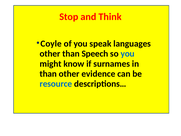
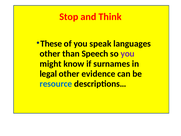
Coyle: Coyle -> These
you at (128, 54) colour: blue -> purple
than at (48, 74): than -> legal
